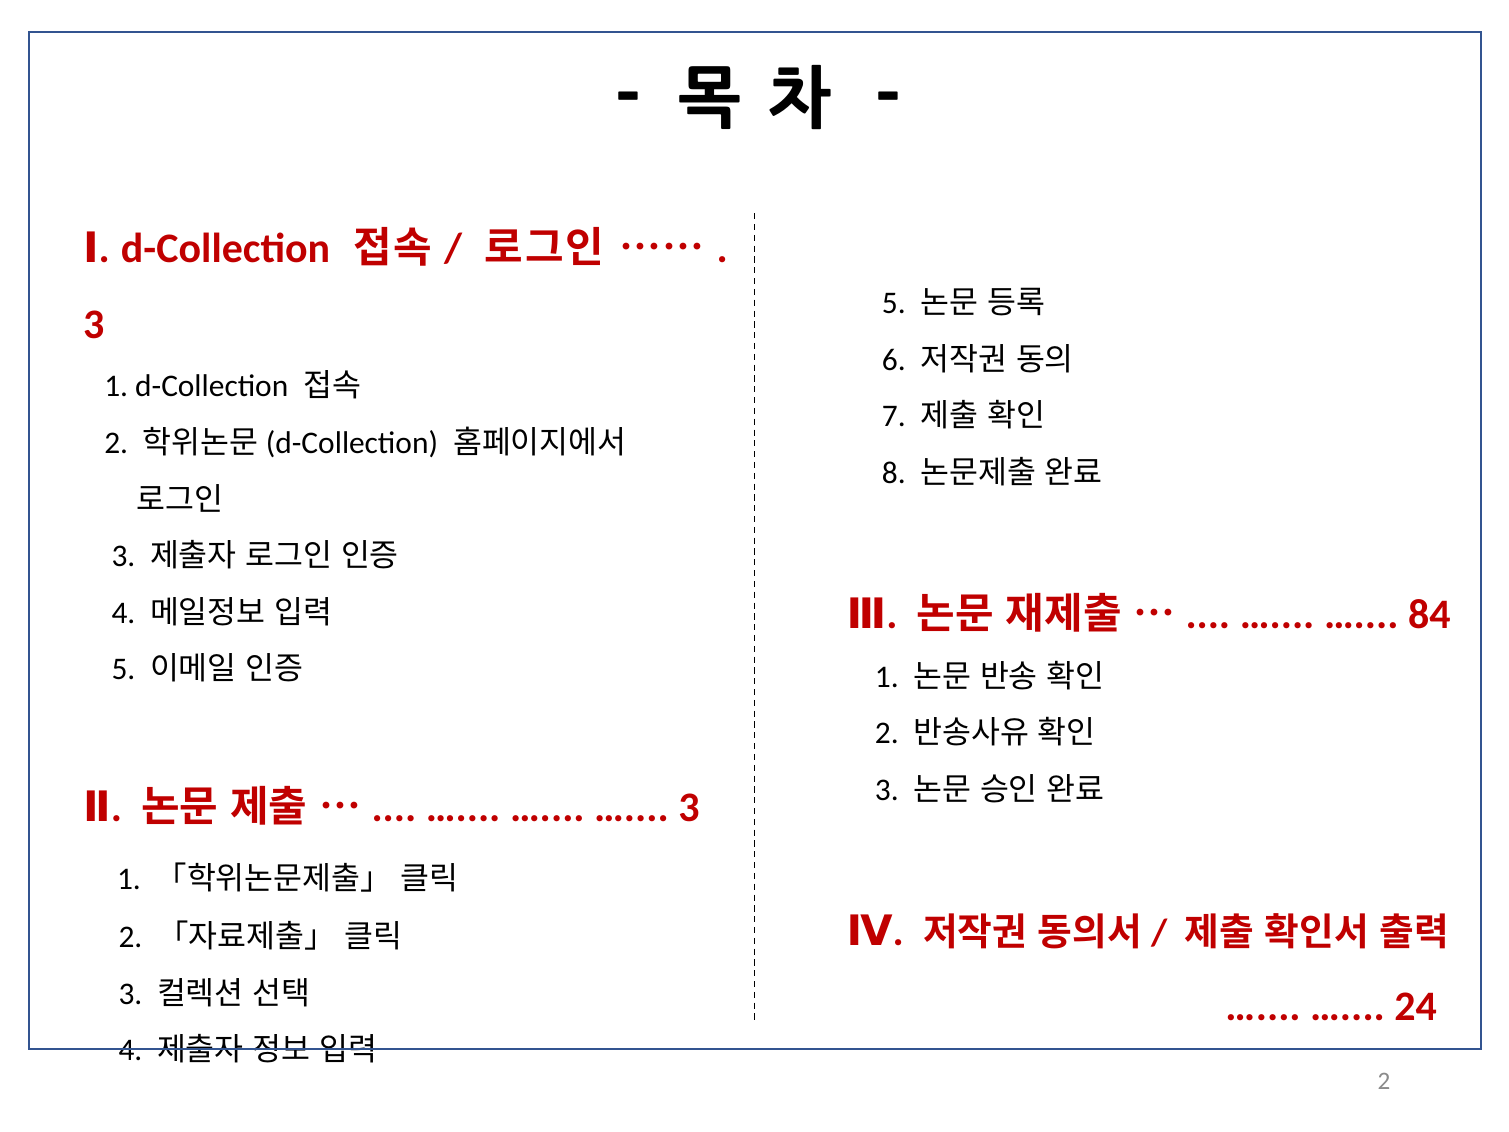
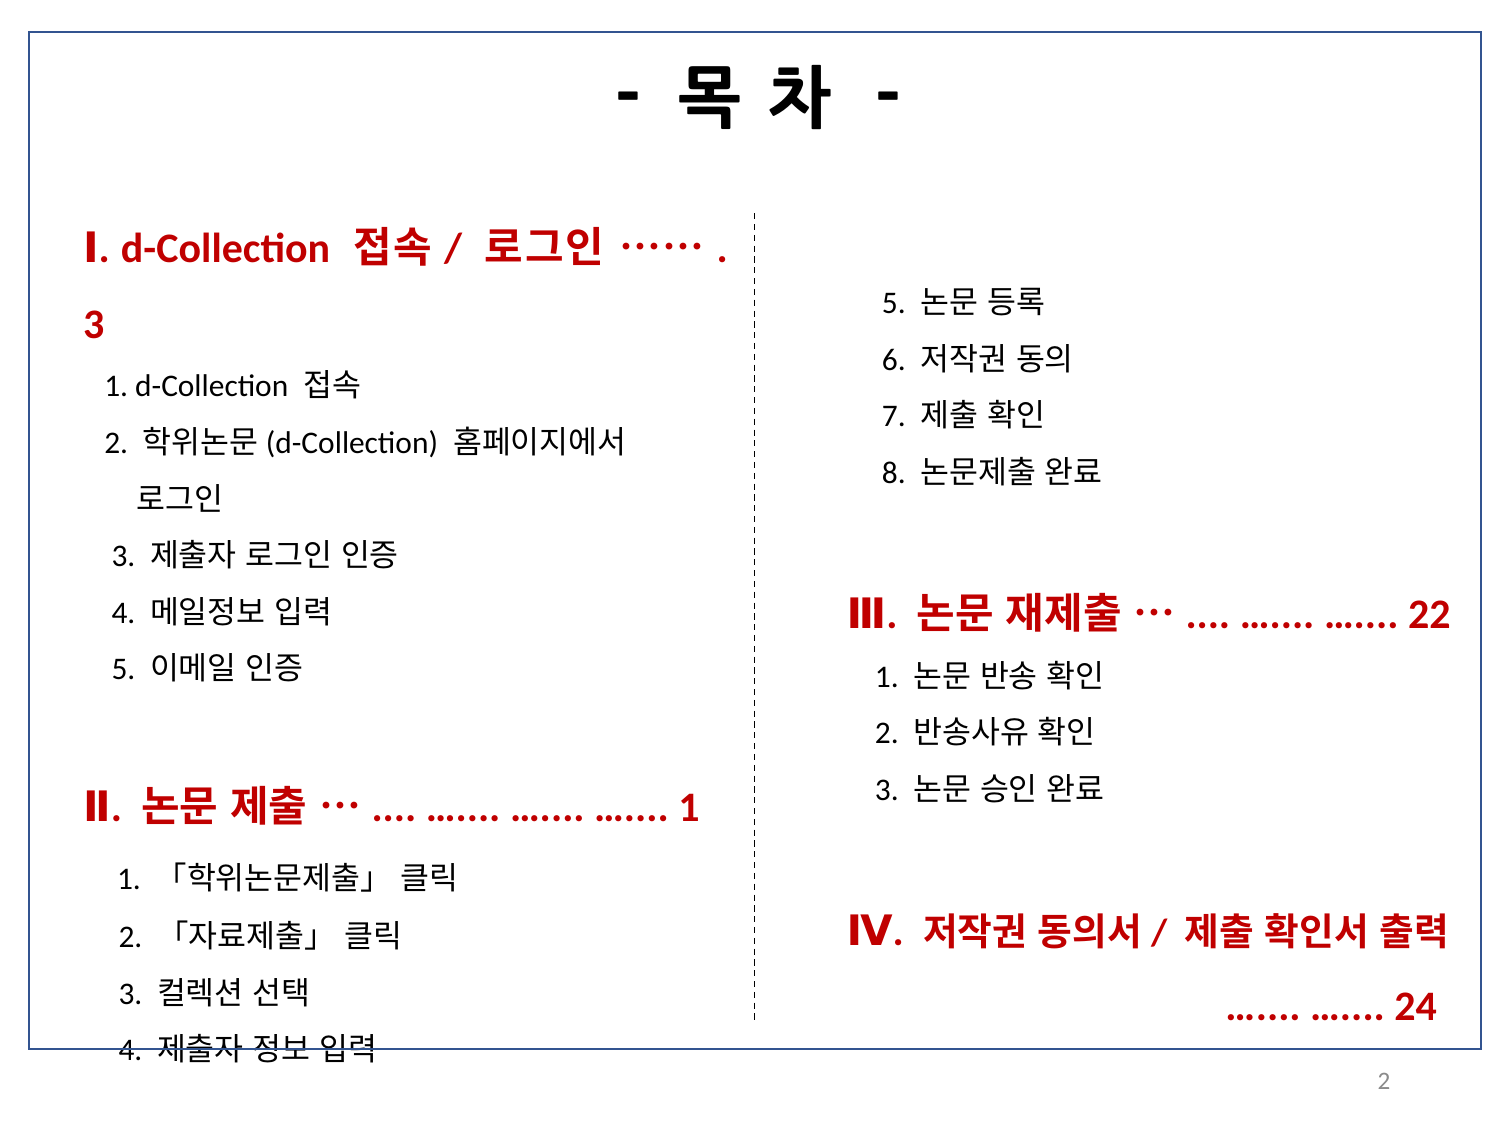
84: 84 -> 22
3 at (689, 807): 3 -> 1
